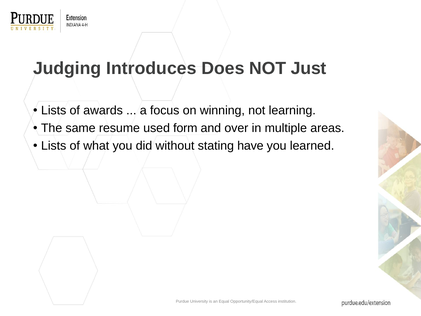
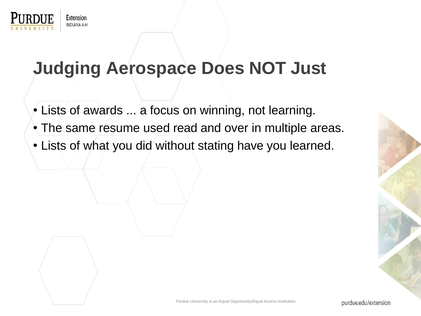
Introduces: Introduces -> Aerospace
form: form -> read
